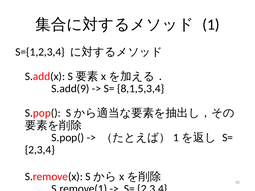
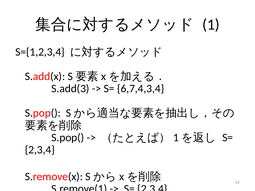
S.add(9: S.add(9 -> S.add(3
8,1,5,3,4: 8,1,5,3,4 -> 6,7,4,3,4
